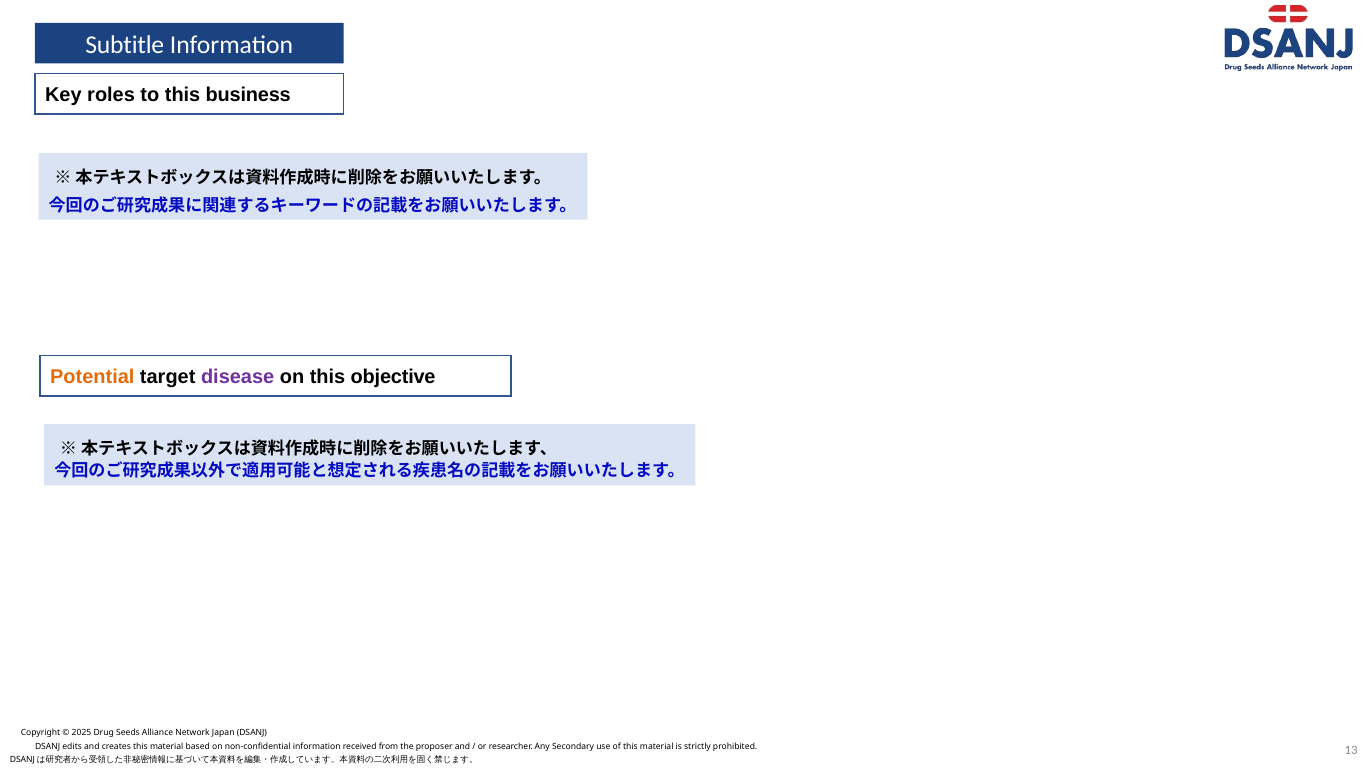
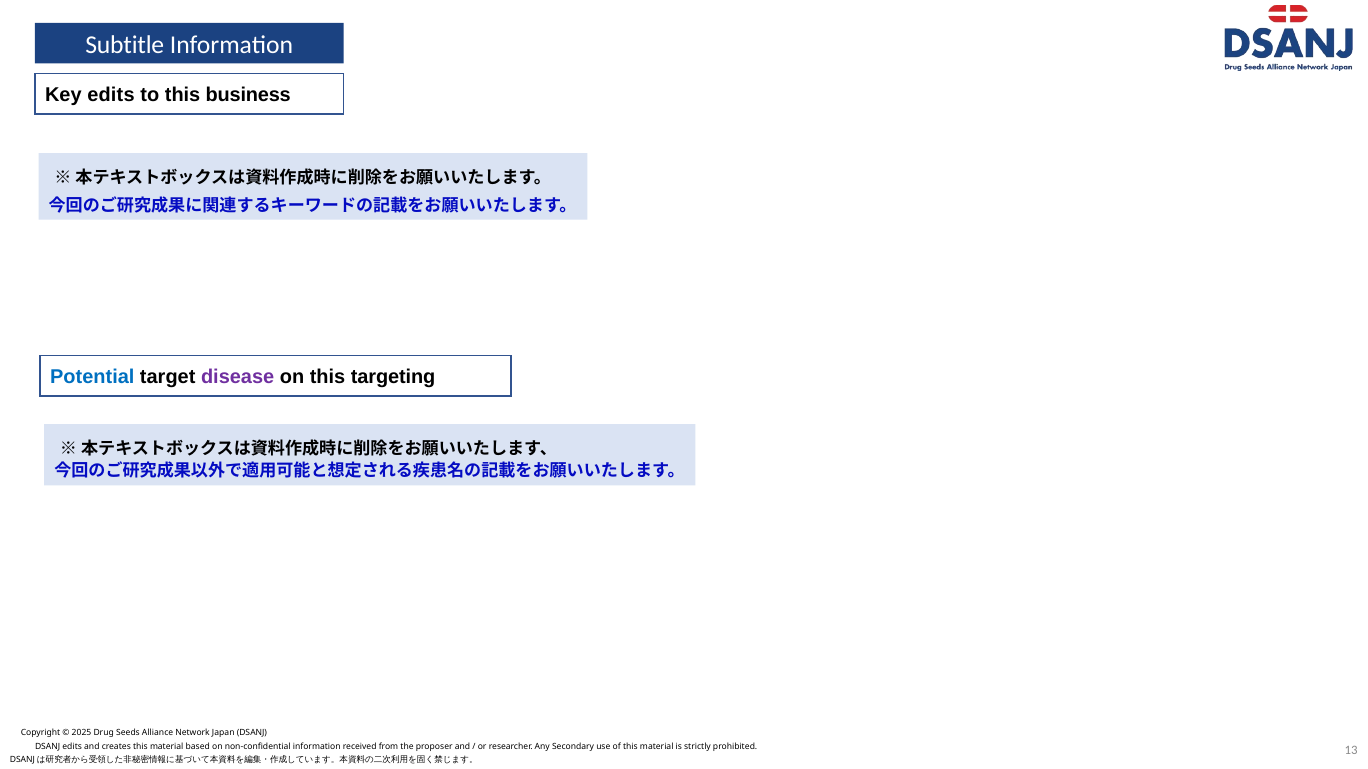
Key roles: roles -> edits
Potential colour: orange -> blue
objective: objective -> targeting
